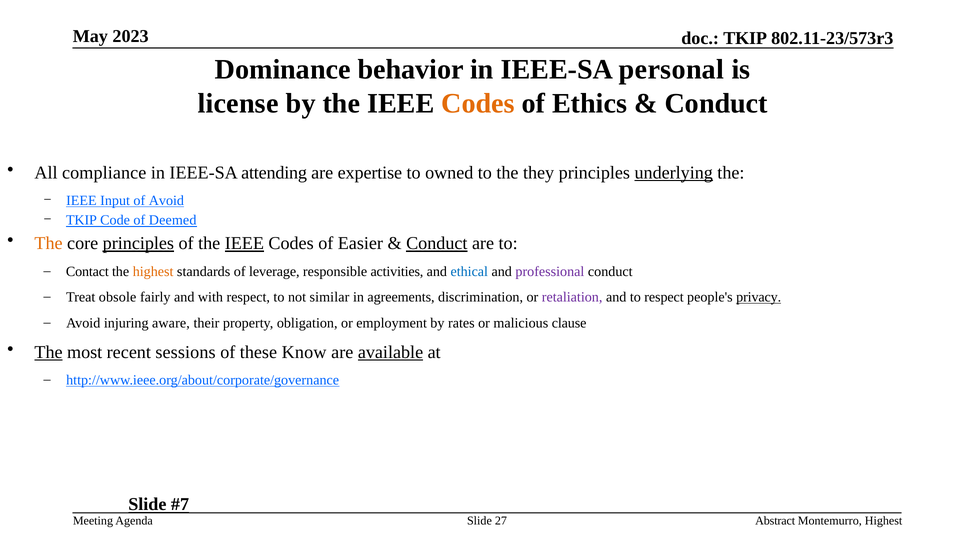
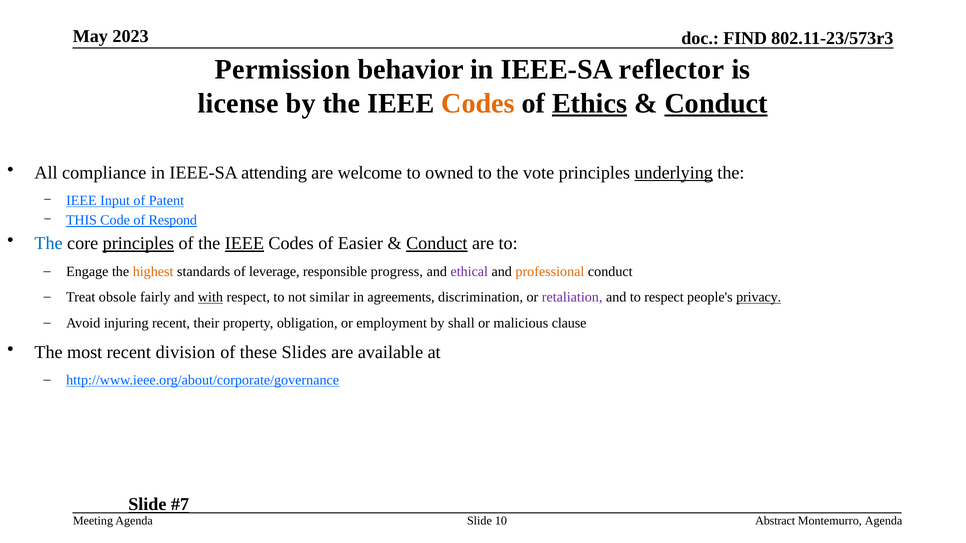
TKIP at (745, 38): TKIP -> FIND
Dominance: Dominance -> Permission
personal: personal -> reflector
Ethics underline: none -> present
Conduct at (716, 103) underline: none -> present
expertise: expertise -> welcome
they: they -> vote
of Avoid: Avoid -> Patent
TKIP at (81, 220): TKIP -> THIS
Deemed: Deemed -> Respond
The at (49, 244) colour: orange -> blue
Contact: Contact -> Engage
activities: activities -> progress
ethical colour: blue -> purple
professional colour: purple -> orange
with underline: none -> present
injuring aware: aware -> recent
rates: rates -> shall
The at (49, 352) underline: present -> none
sessions: sessions -> division
Know: Know -> Slides
available underline: present -> none
27: 27 -> 10
Montemurro Highest: Highest -> Agenda
